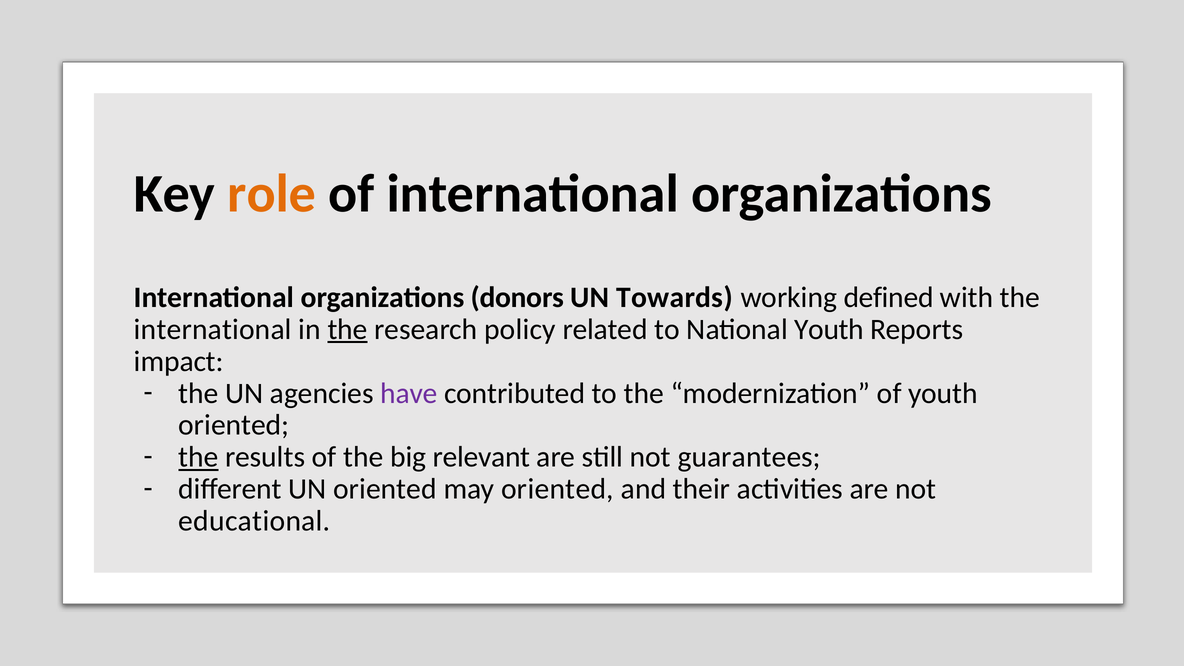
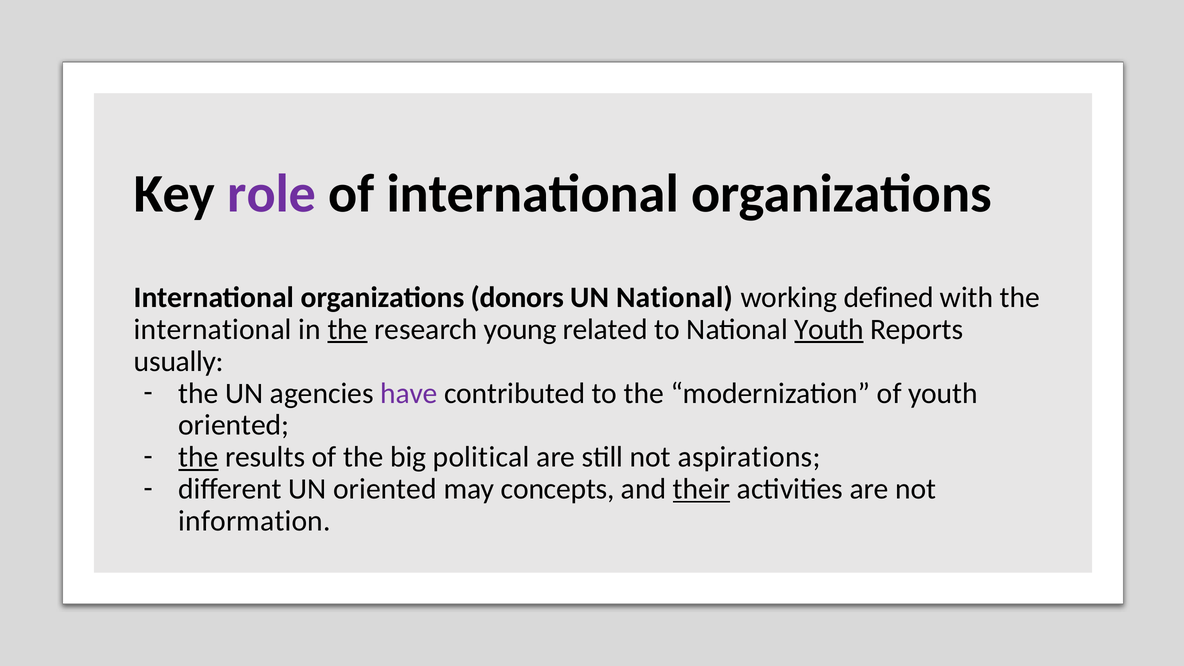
role colour: orange -> purple
UN Towards: Towards -> National
policy: policy -> young
Youth at (829, 329) underline: none -> present
impact: impact -> usually
relevant: relevant -> political
guarantees: guarantees -> aspirations
may oriented: oriented -> concepts
their underline: none -> present
educational: educational -> information
